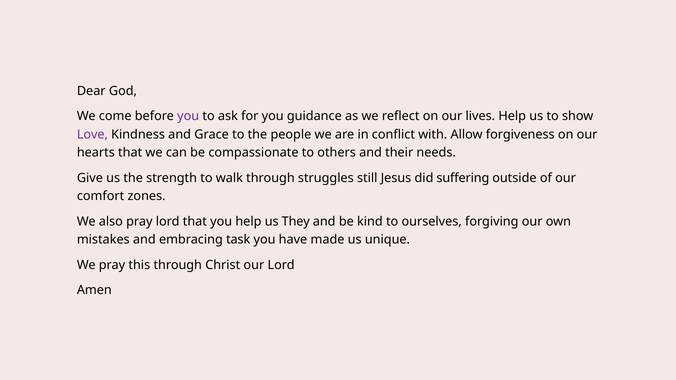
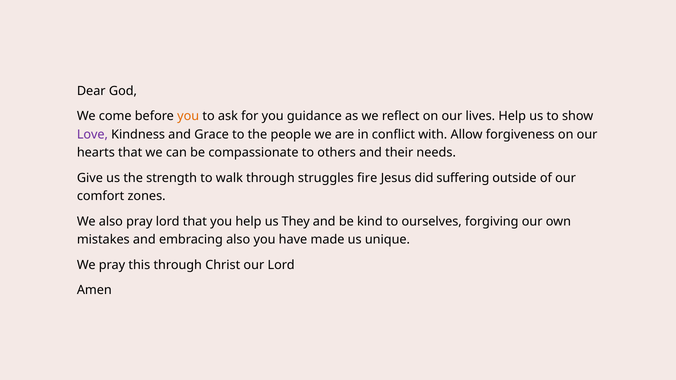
you at (188, 116) colour: purple -> orange
still: still -> fire
embracing task: task -> also
